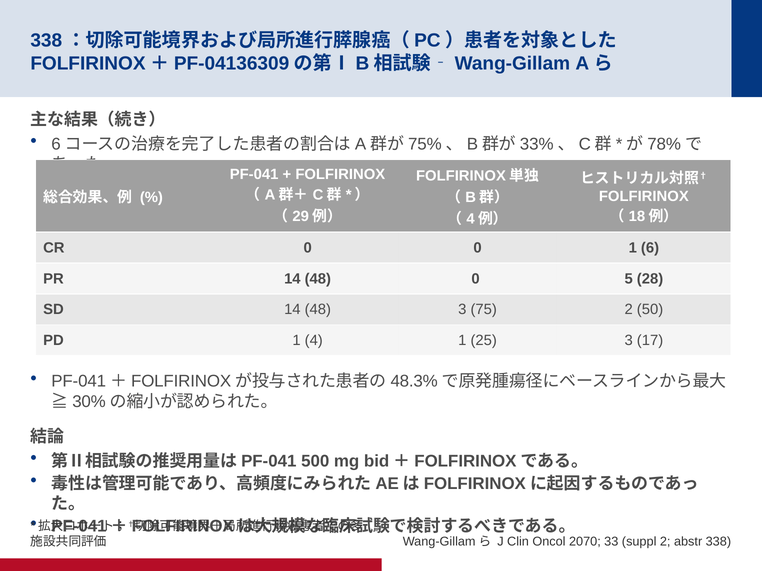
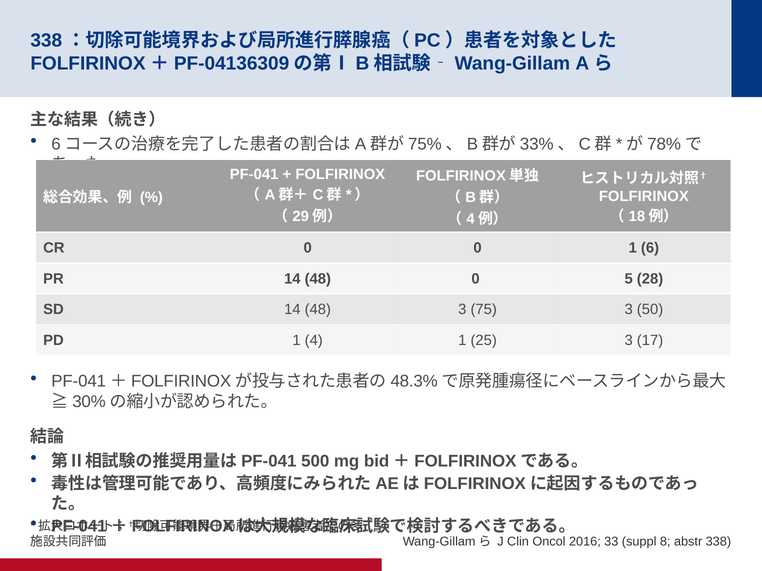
75 2: 2 -> 3
2070: 2070 -> 2016
suppl 2: 2 -> 8
